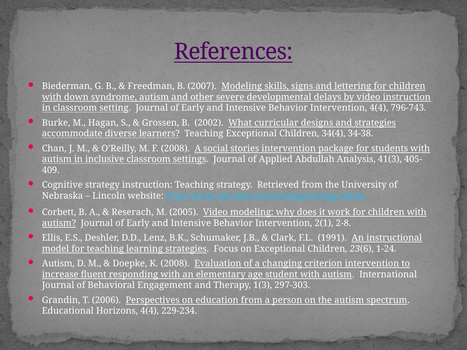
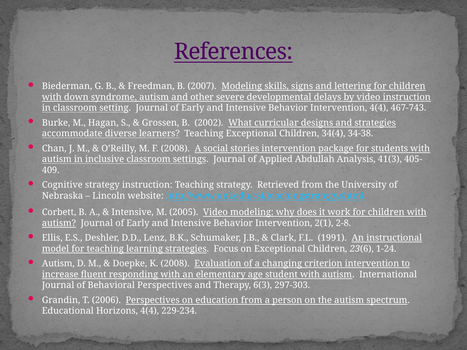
796-743: 796-743 -> 467-743
Reserach at (133, 212): Reserach -> Intensive
Behavioral Engagement: Engagement -> Perspectives
1(3: 1(3 -> 6(3
